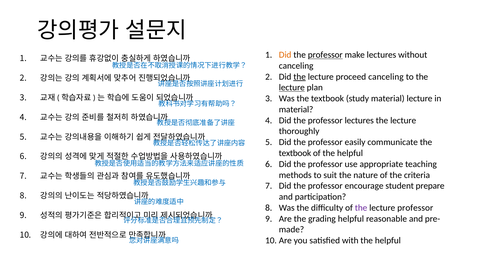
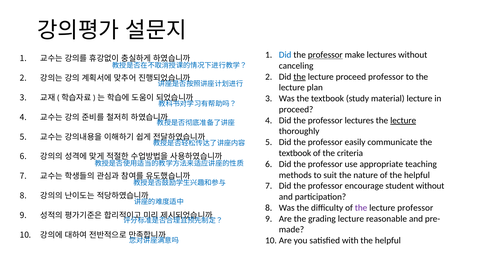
Did at (285, 55) colour: orange -> blue
proceed canceling: canceling -> professor
lecture at (292, 88) underline: present -> none
material at (296, 110): material -> proceed
lecture at (403, 121) underline: none -> present
of the helpful: helpful -> criteria
of the criteria: criteria -> helpful
student prepare: prepare -> without
grading helpful: helpful -> lecture
